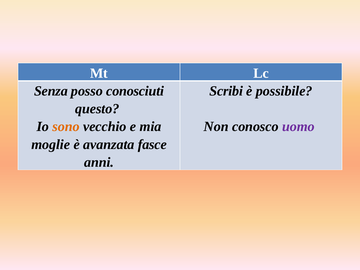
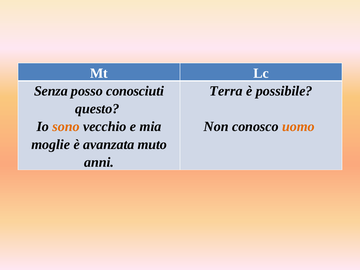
Scribi: Scribi -> Terra
uomo colour: purple -> orange
fasce: fasce -> muto
